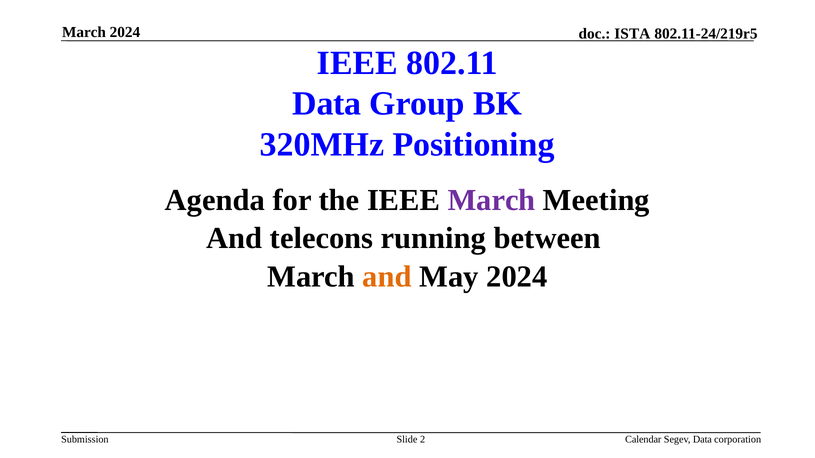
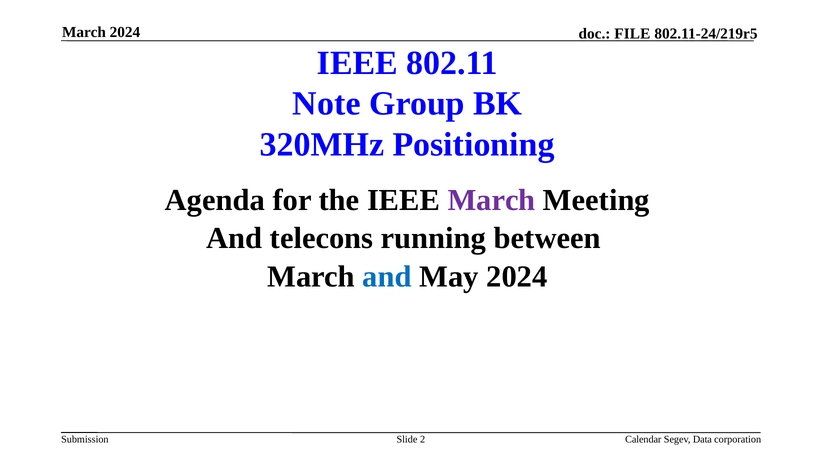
ISTA: ISTA -> FILE
Data at (327, 104): Data -> Note
and at (387, 277) colour: orange -> blue
